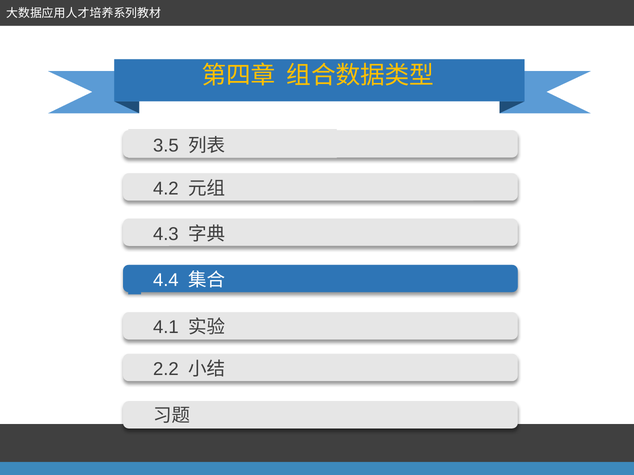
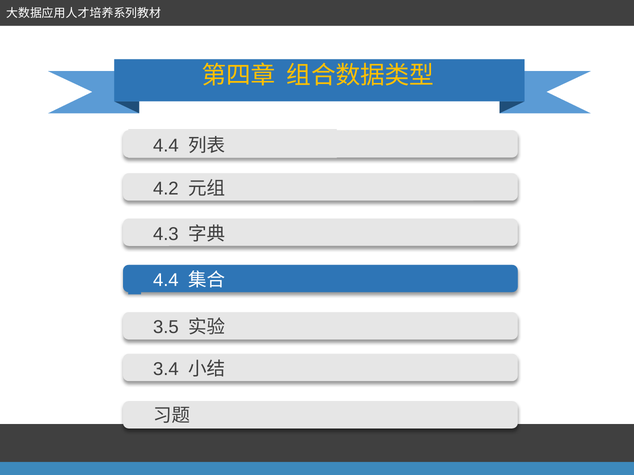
3.5 at (166, 146): 3.5 -> 4.4
4.1: 4.1 -> 3.5
2.2: 2.2 -> 3.4
